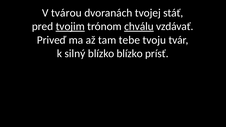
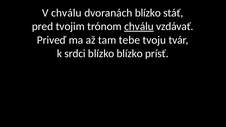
V tvárou: tvárou -> chválu
dvoranách tvojej: tvojej -> blízko
tvojim underline: present -> none
silný: silný -> srdci
